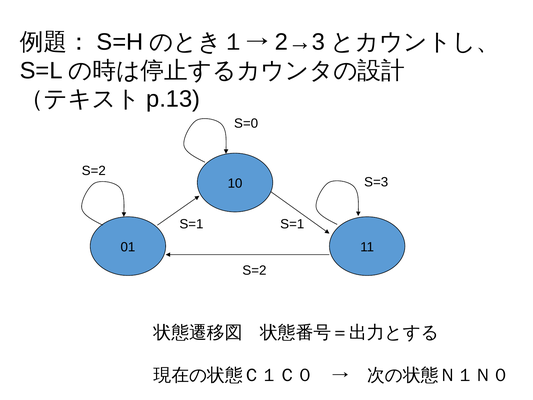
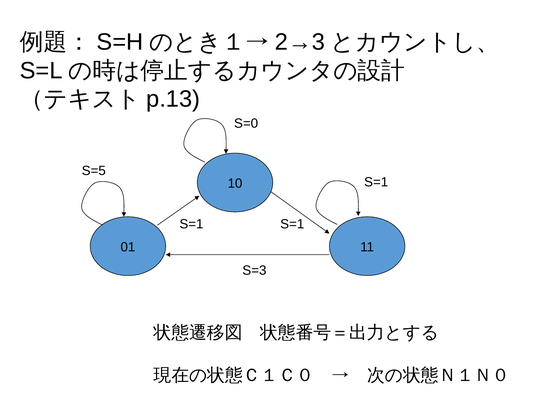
S=2 at (94, 171): S=2 -> S=5
S=3 at (376, 182): S=3 -> S=1
S=2 at (254, 270): S=2 -> S=3
